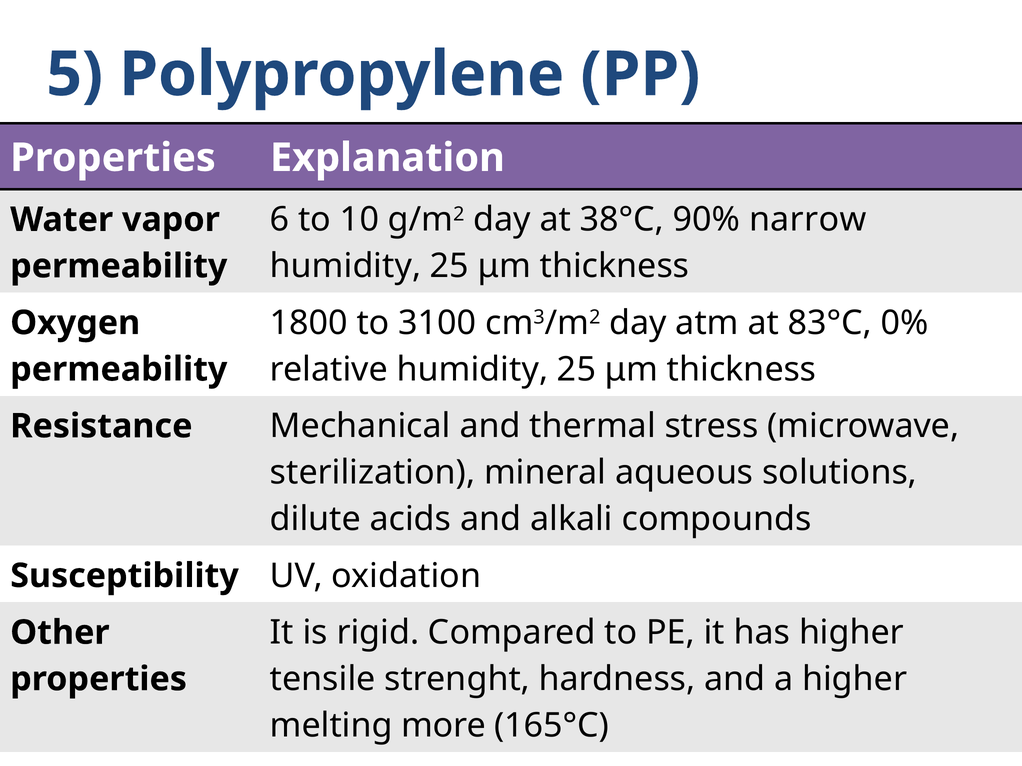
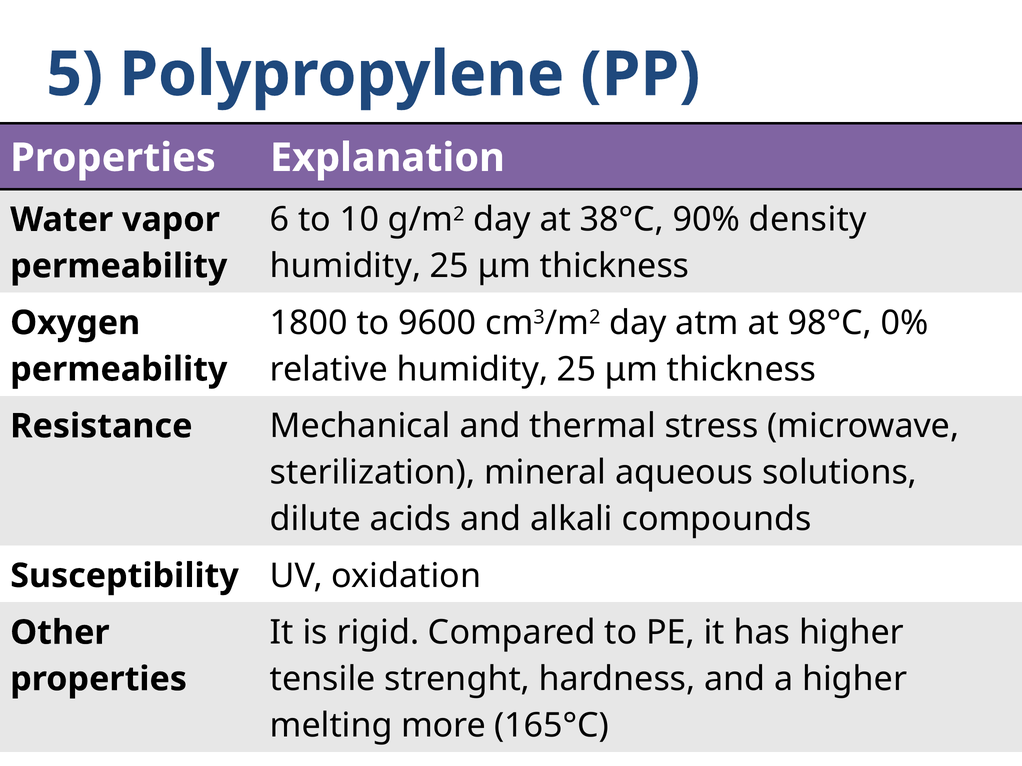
narrow: narrow -> density
3100: 3100 -> 9600
83°C: 83°C -> 98°C
